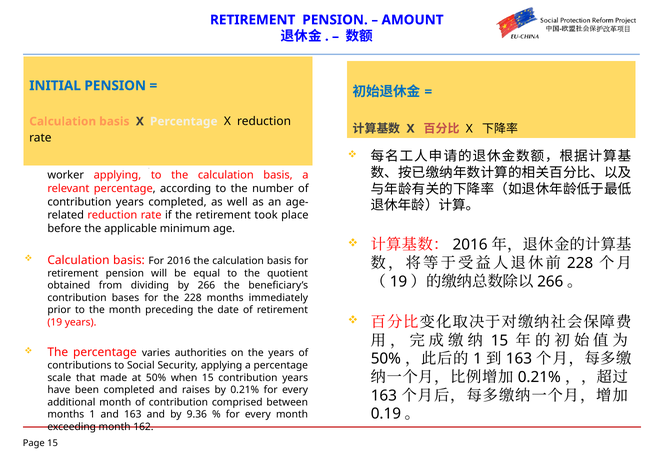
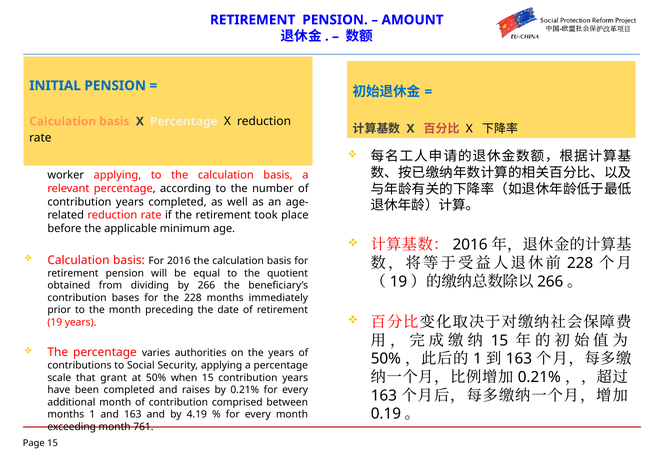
made: made -> grant
9.36: 9.36 -> 4.19
162: 162 -> 761
